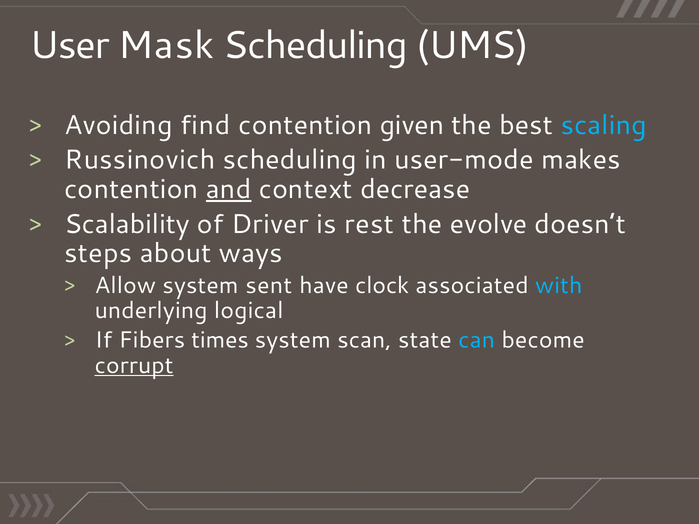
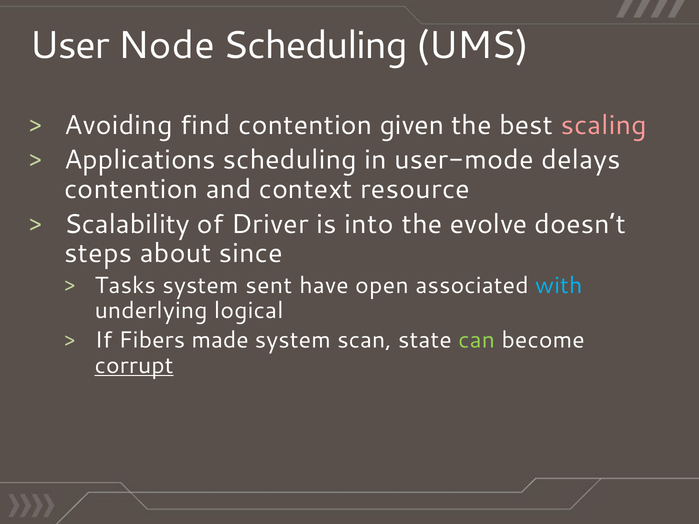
Mask: Mask -> Node
scaling colour: light blue -> pink
Russinovich: Russinovich -> Applications
makes: makes -> delays
and underline: present -> none
decrease: decrease -> resource
rest: rest -> into
ways: ways -> since
Allow: Allow -> Tasks
clock: clock -> open
times: times -> made
can colour: light blue -> light green
